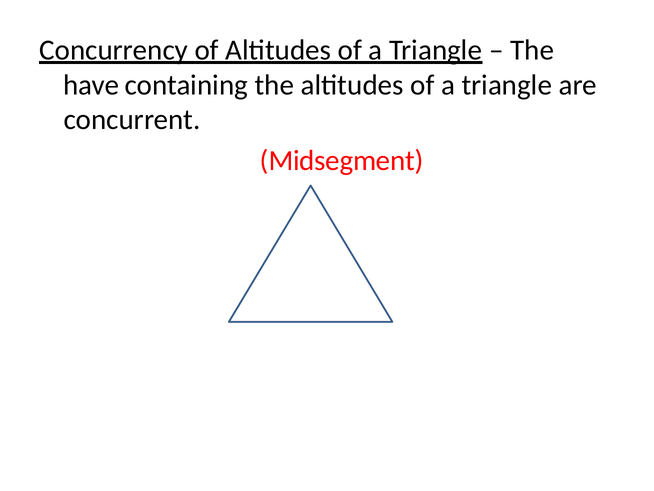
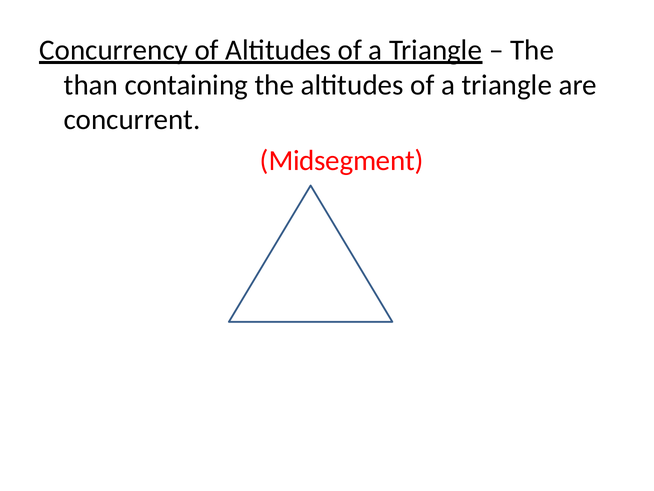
have: have -> than
